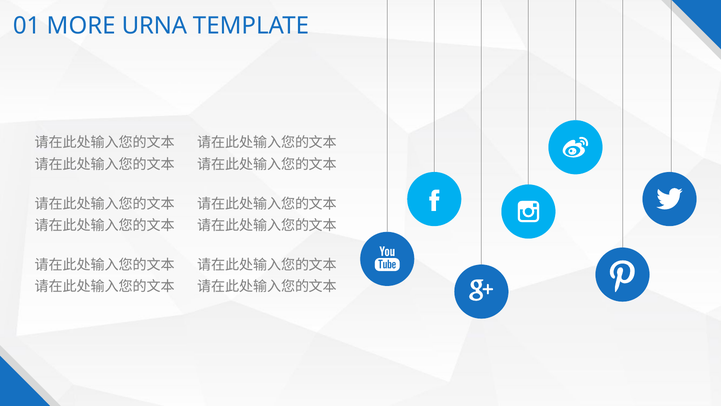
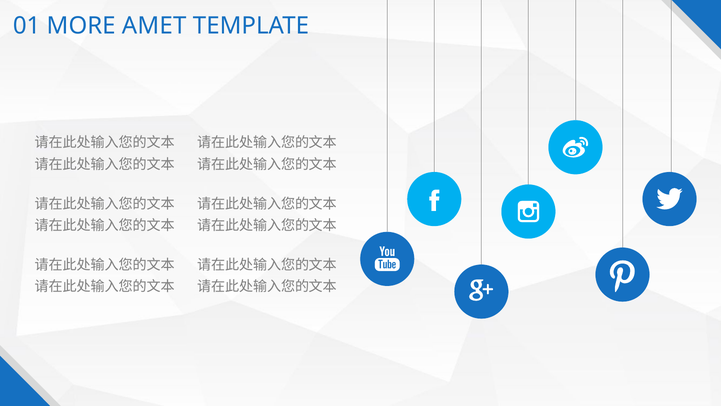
URNA: URNA -> AMET
